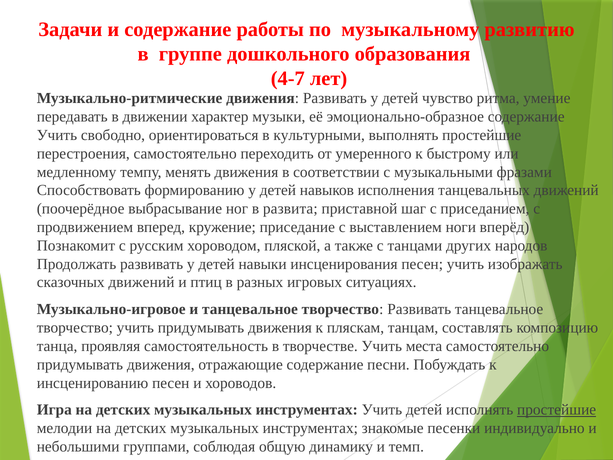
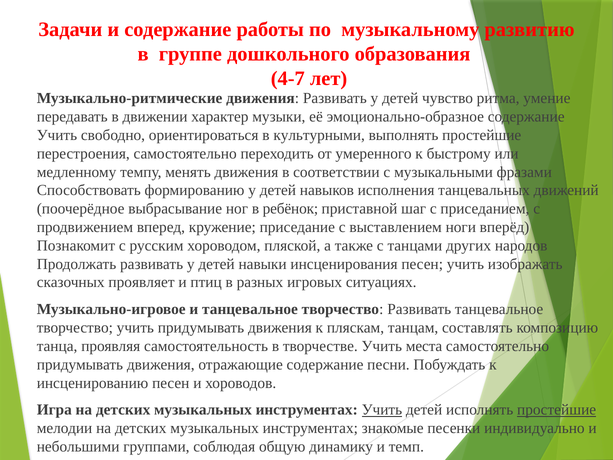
развита: развита -> ребёнок
сказочных движений: движений -> проявляет
Учить at (382, 410) underline: none -> present
